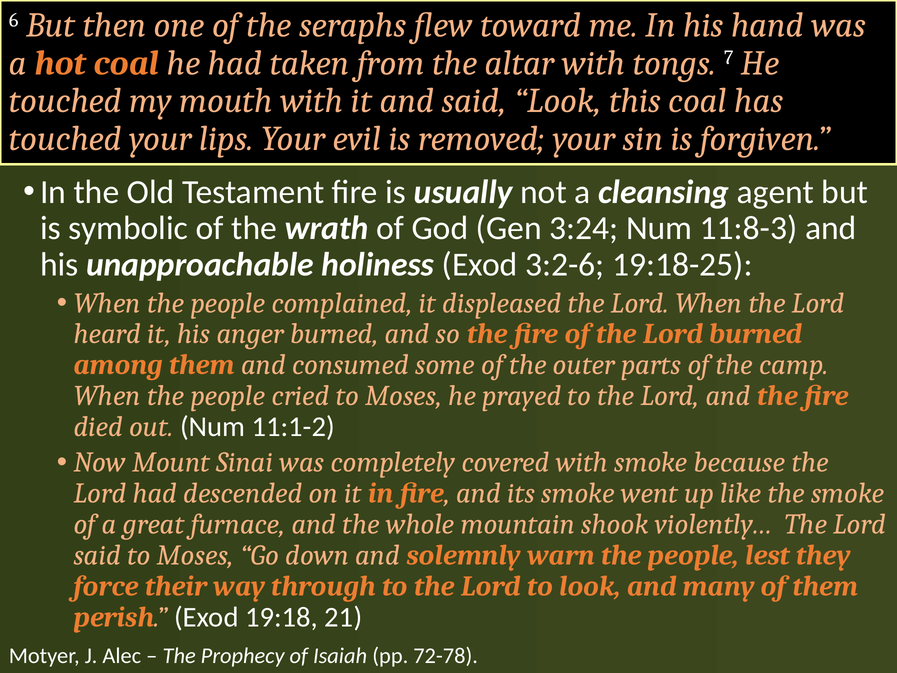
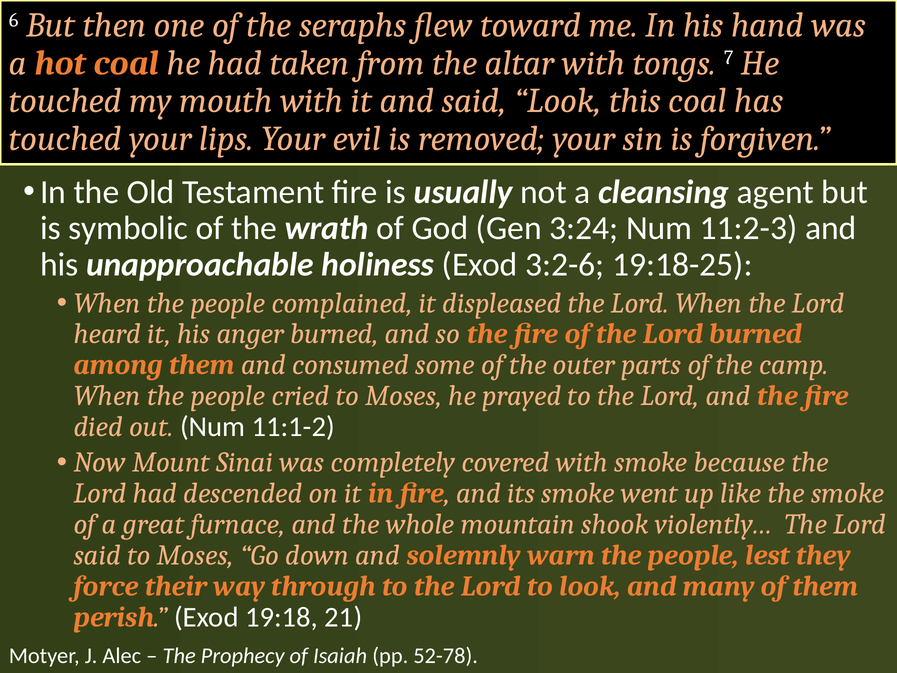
11:8-3: 11:8-3 -> 11:2-3
72-78: 72-78 -> 52-78
